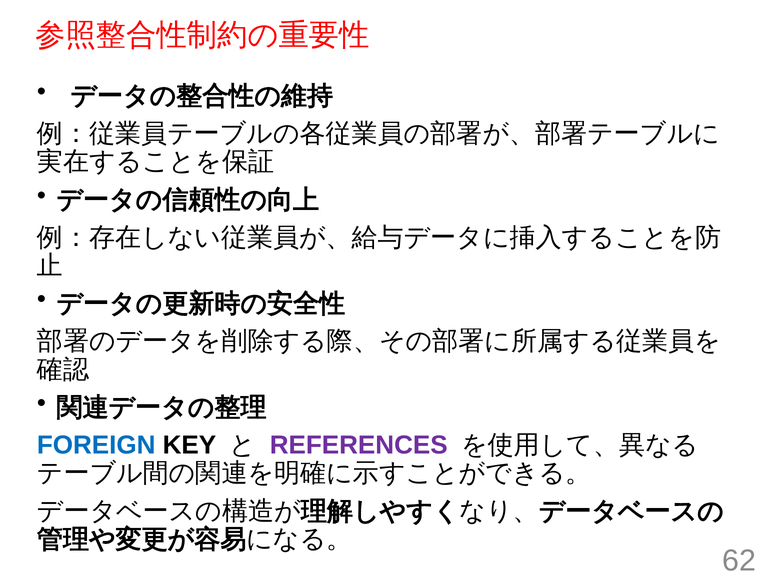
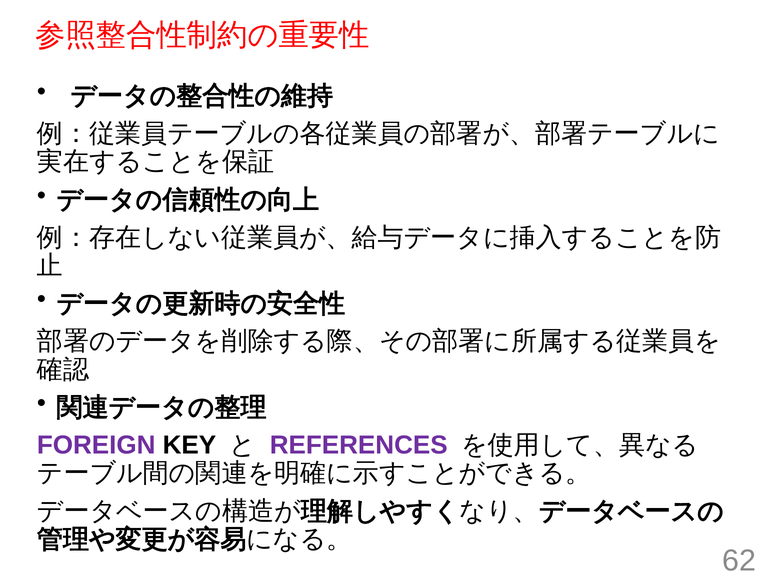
FOREIGN colour: blue -> purple
